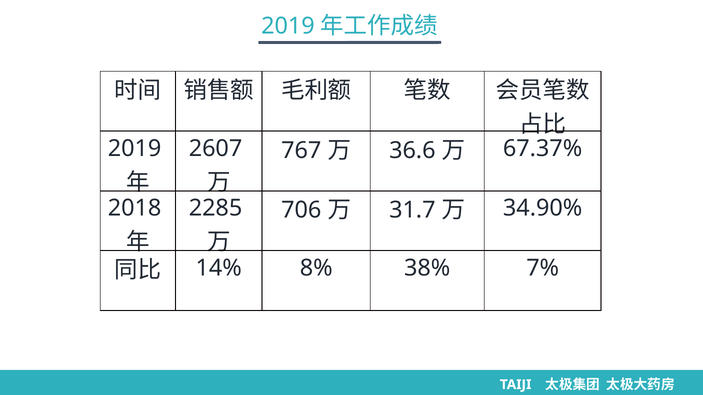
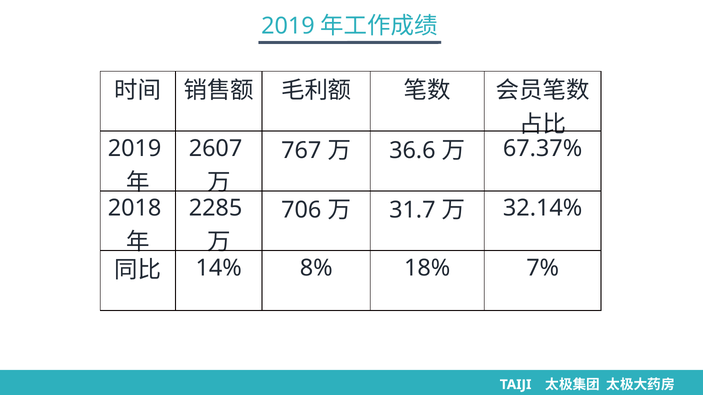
34.90%: 34.90% -> 32.14%
38%: 38% -> 18%
